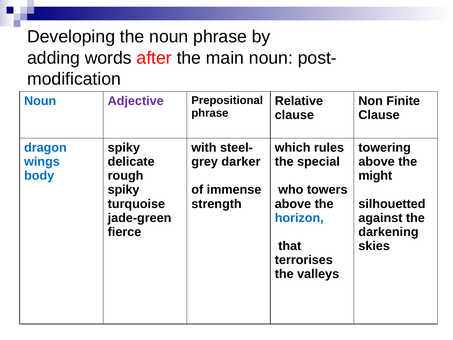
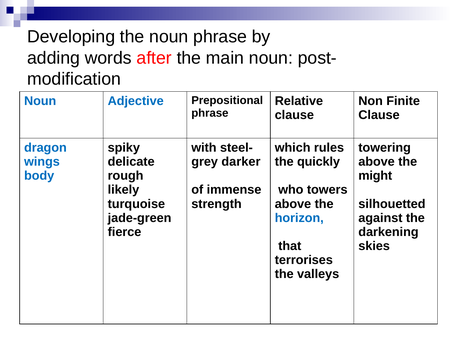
Adjective colour: purple -> blue
special: special -> quickly
spiky at (124, 190): spiky -> likely
